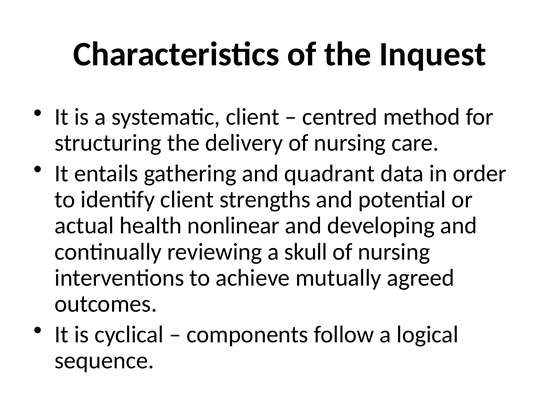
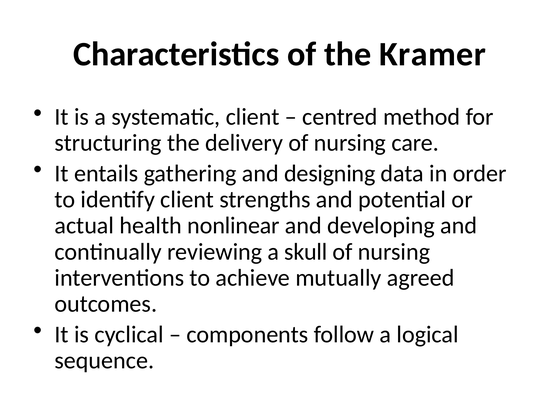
Inquest: Inquest -> Kramer
quadrant: quadrant -> designing
